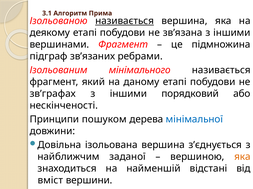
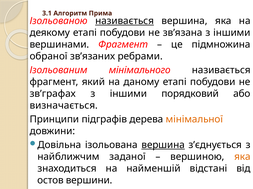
підграф: підграф -> обраної
нескінченості: нескінченості -> визначається
пошуком: пошуком -> підграфів
мінімальної colour: blue -> orange
вершина at (163, 145) underline: none -> present
вміст: вміст -> остов
